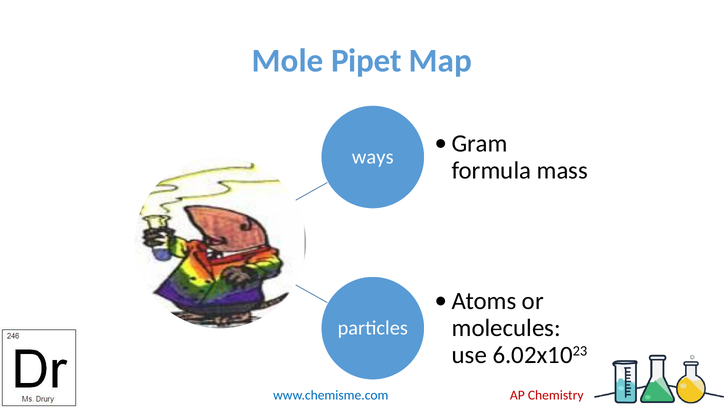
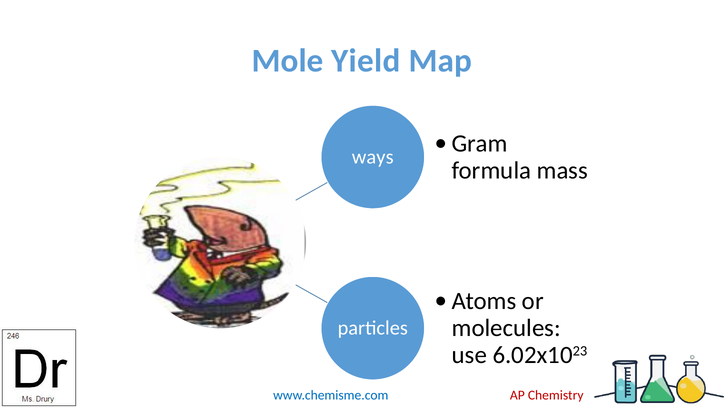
Pipet: Pipet -> Yield
